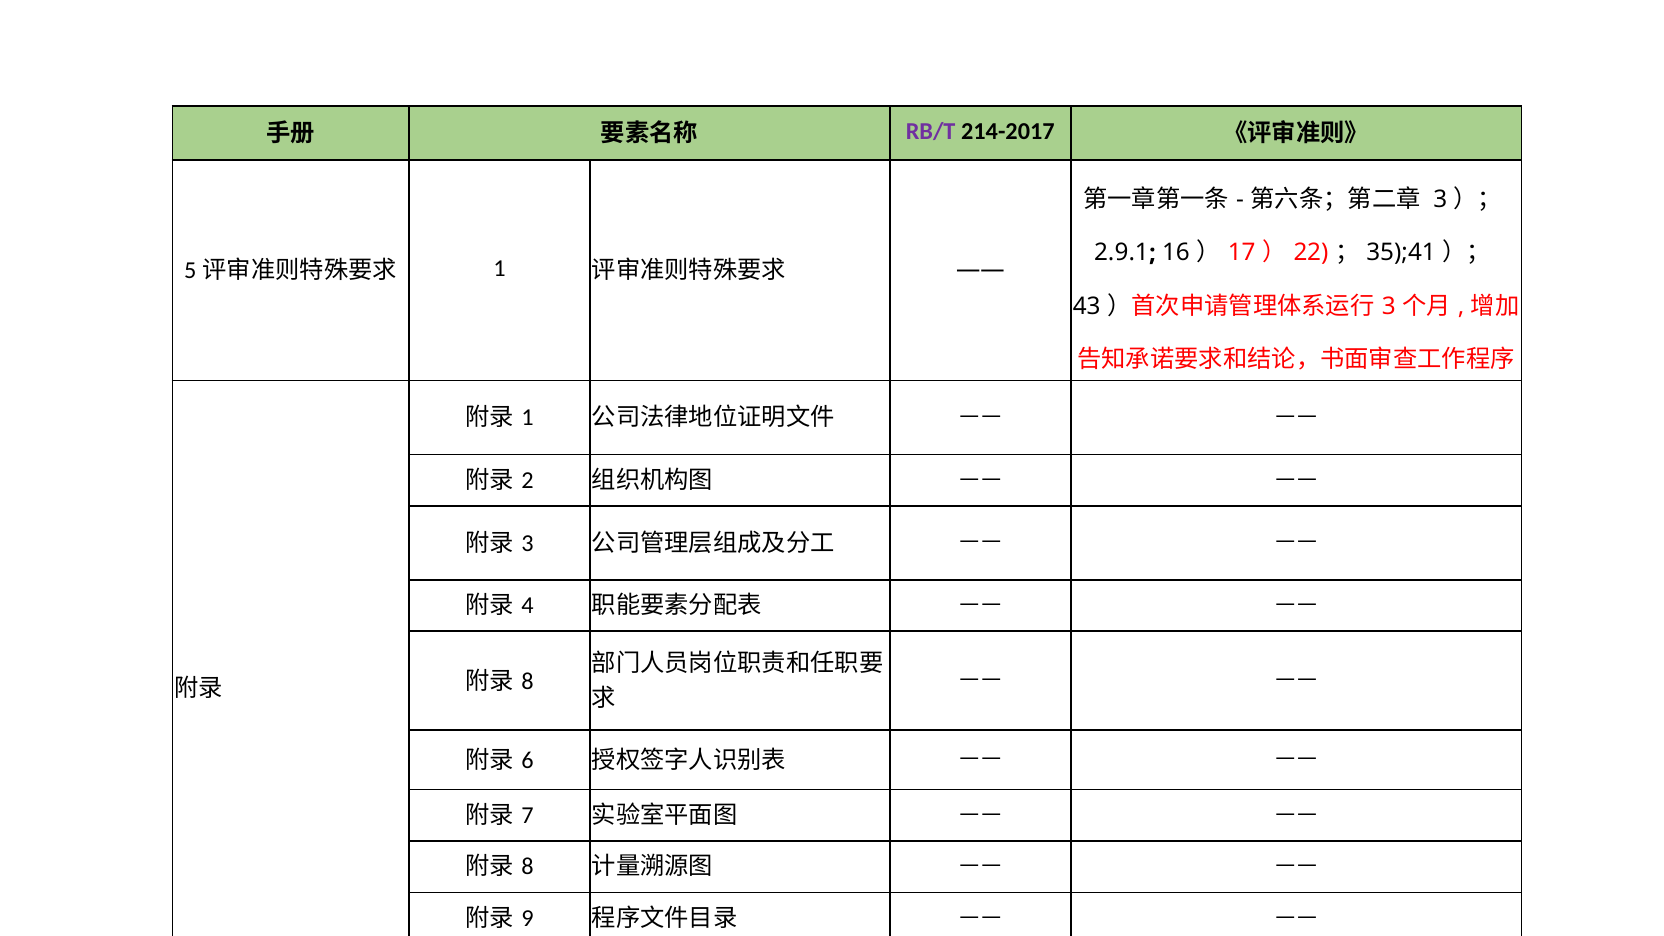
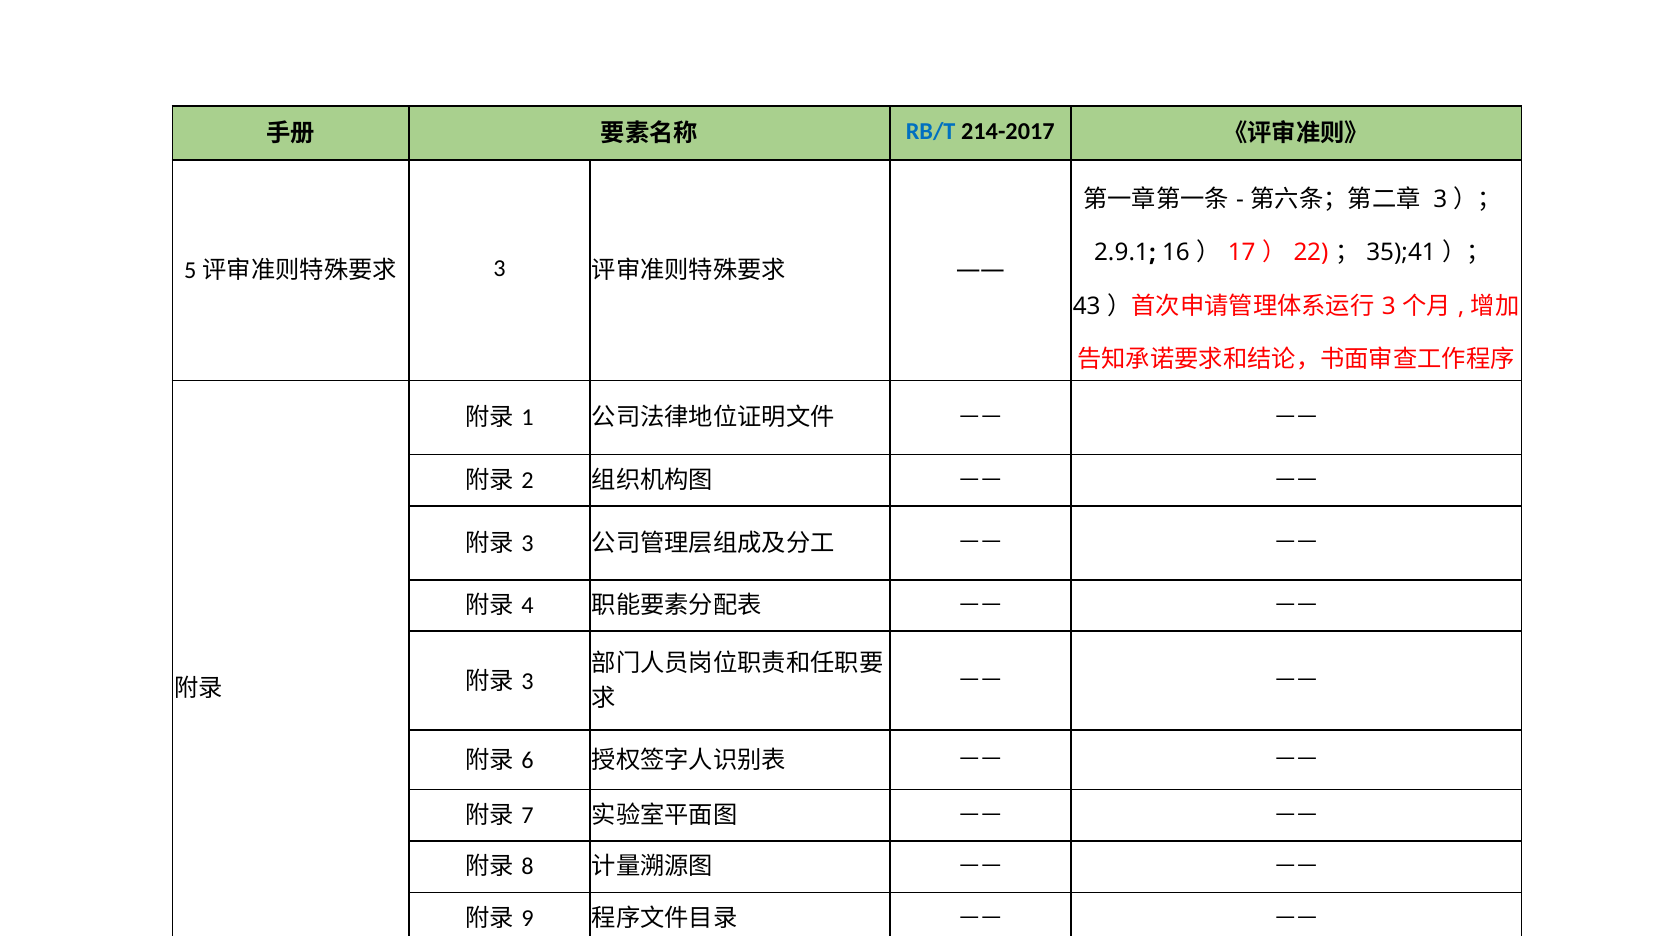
RB/T colour: purple -> blue
1 at (499, 268): 1 -> 3
8 at (527, 681): 8 -> 3
